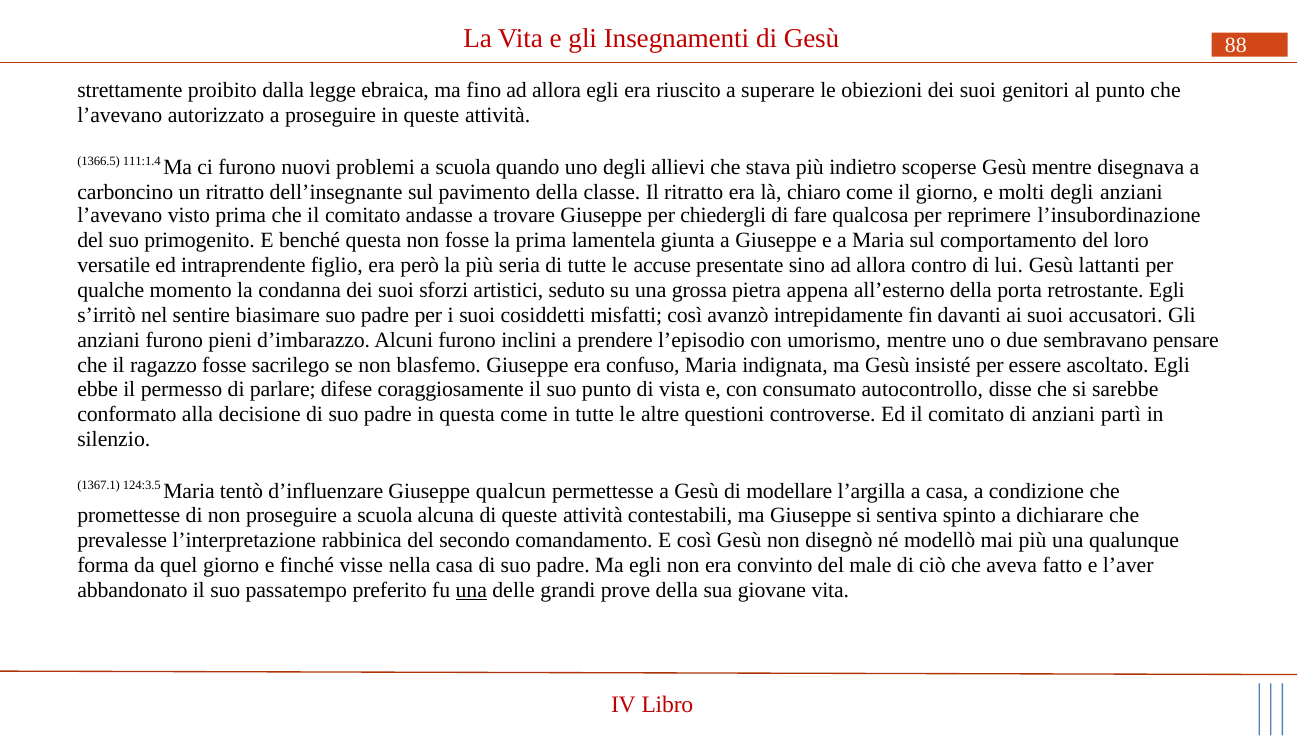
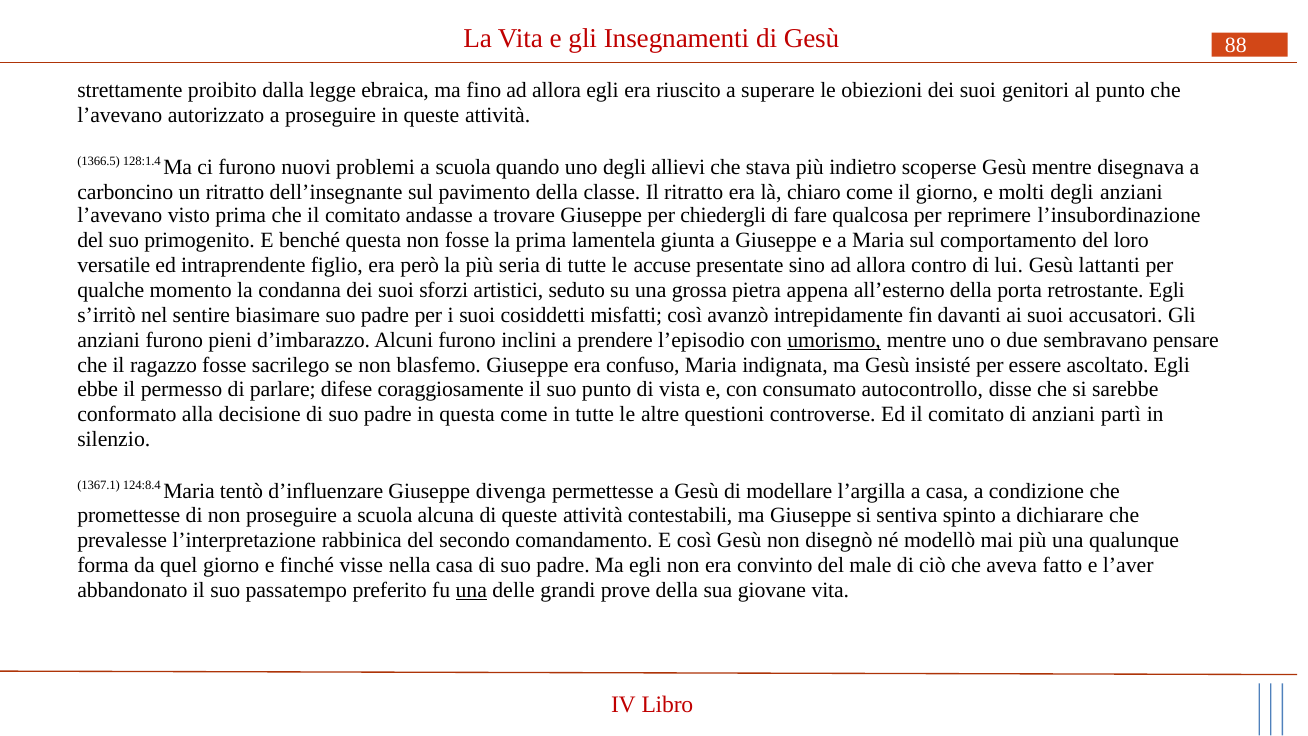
111:1.4: 111:1.4 -> 128:1.4
umorismo underline: none -> present
124:3.5: 124:3.5 -> 124:8.4
qualcun: qualcun -> divenga
